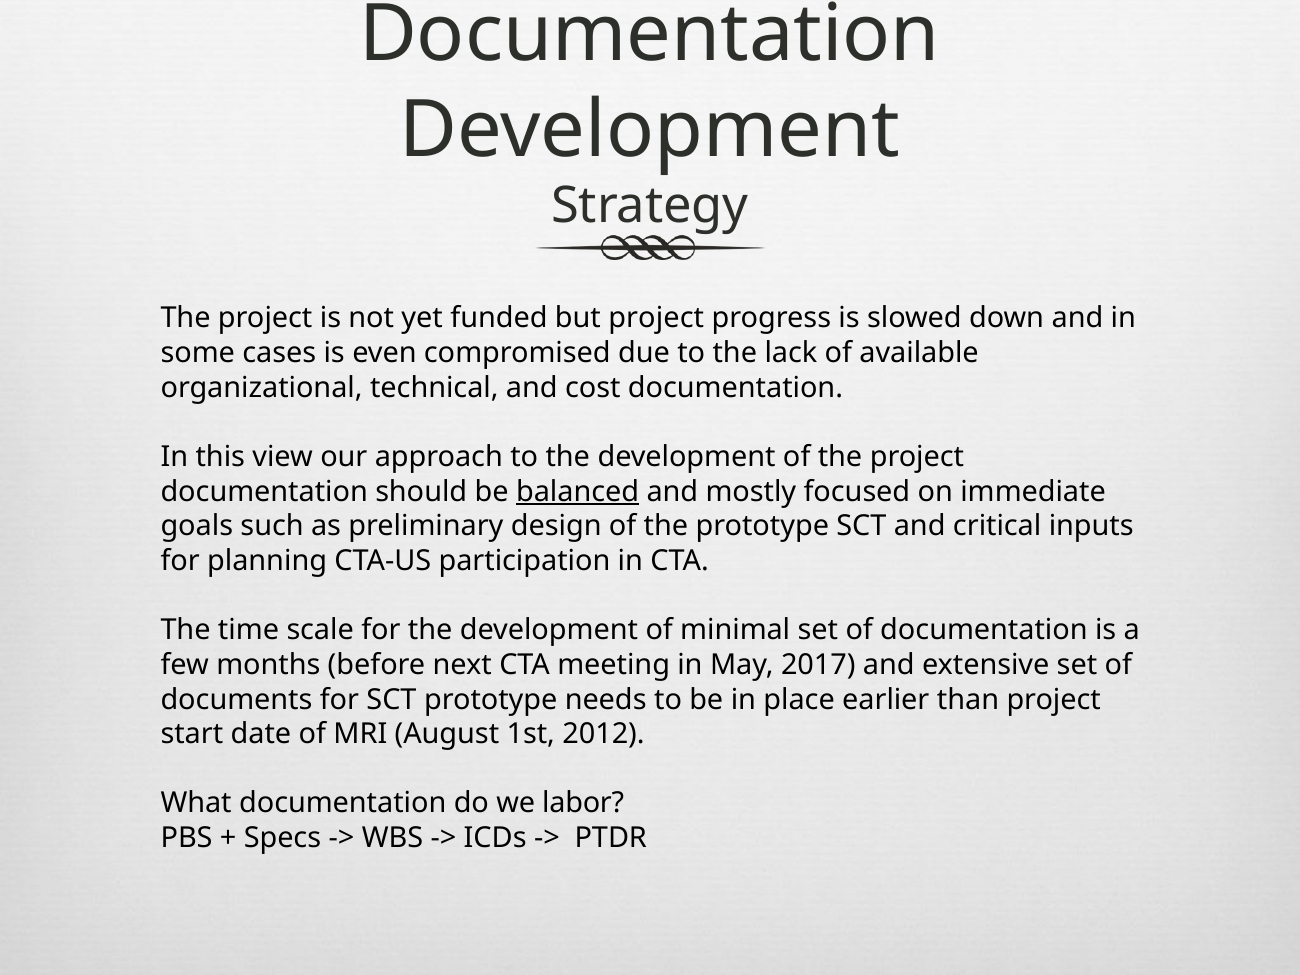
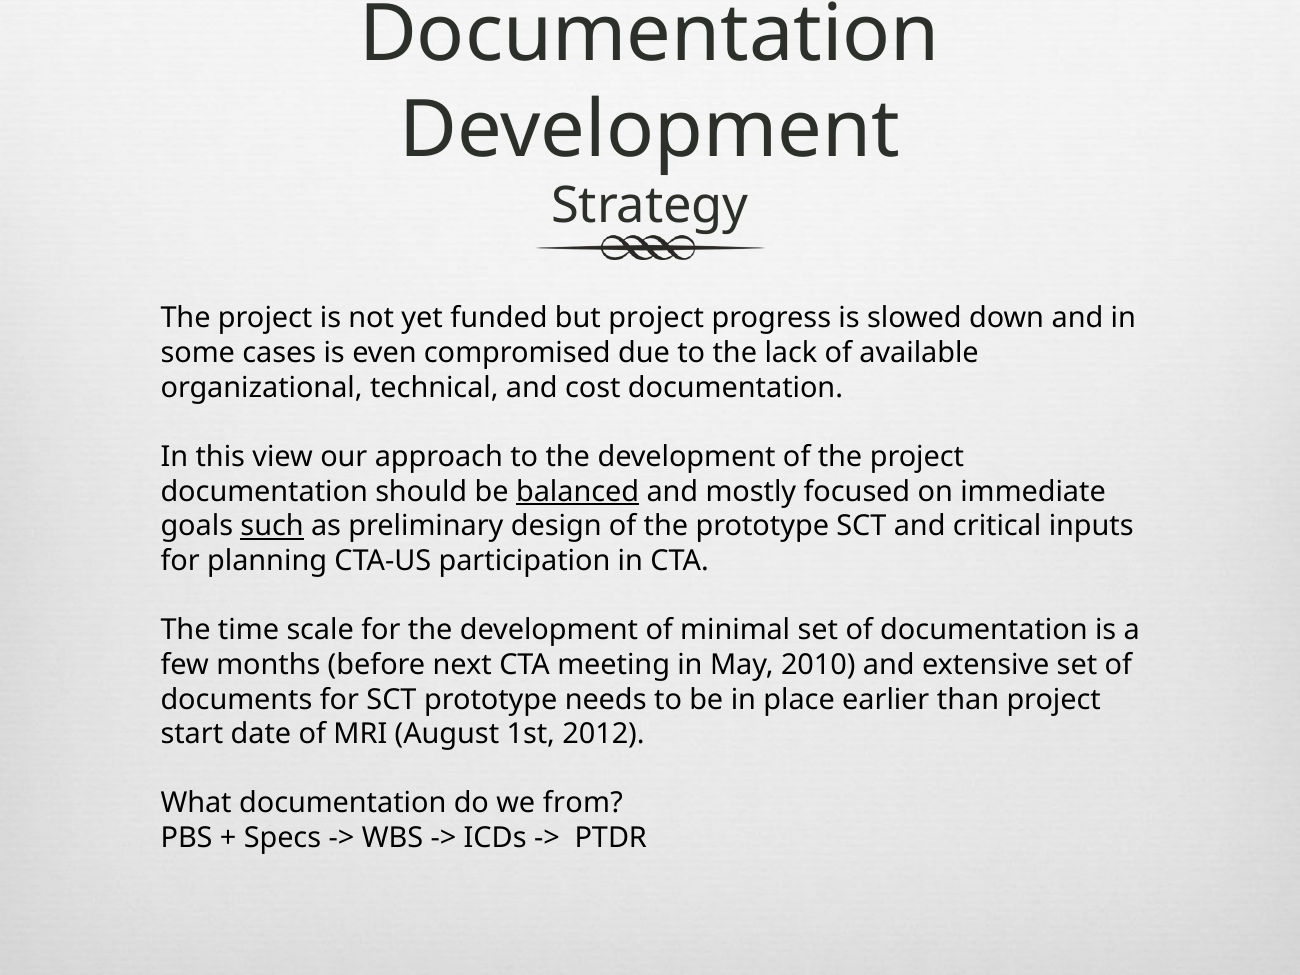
such underline: none -> present
2017: 2017 -> 2010
labor: labor -> from
